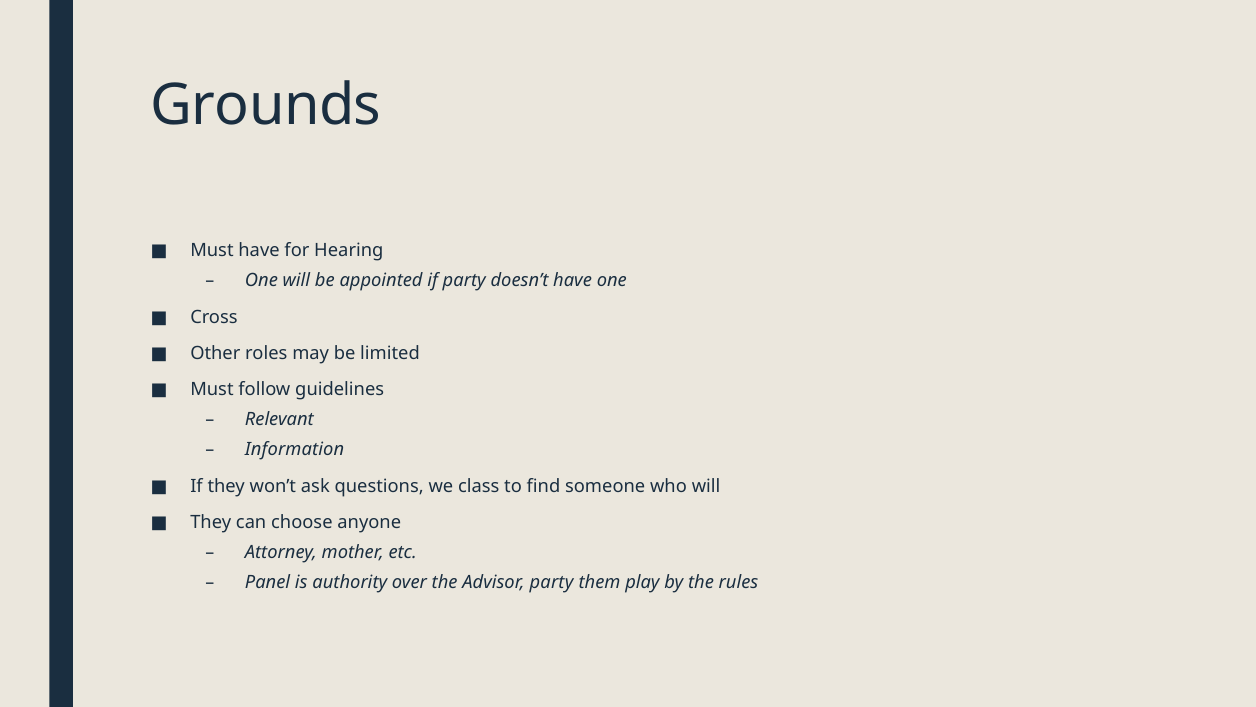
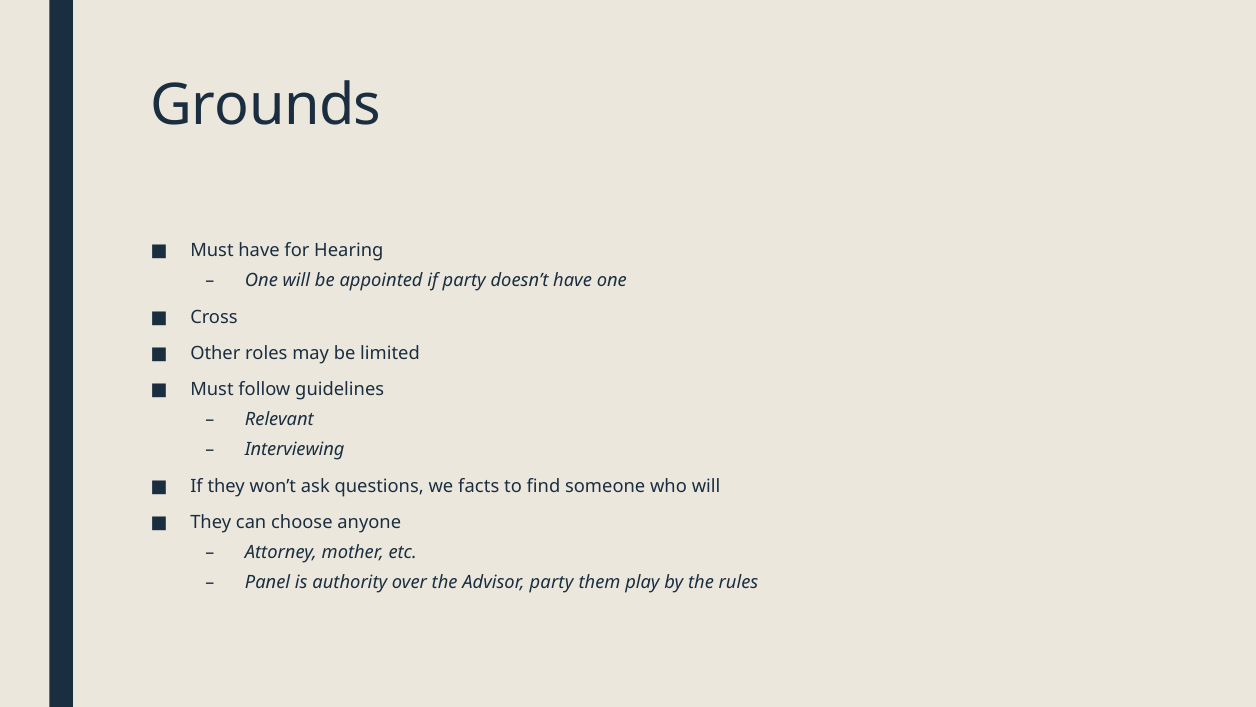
Information: Information -> Interviewing
class: class -> facts
